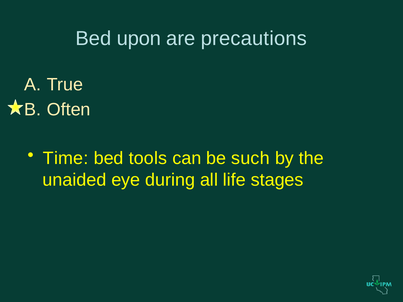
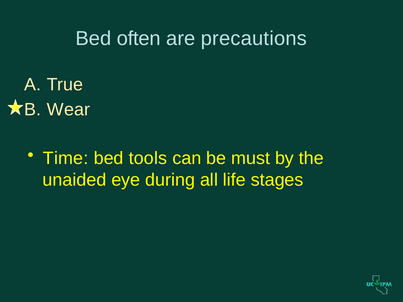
upon: upon -> often
Often: Often -> Wear
such: such -> must
